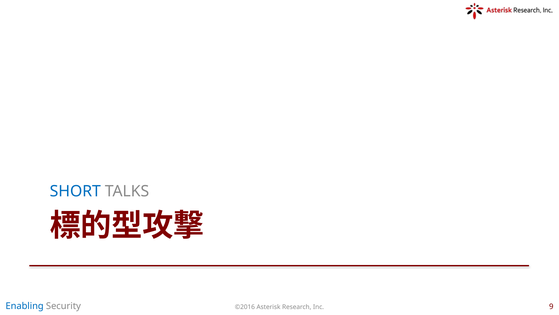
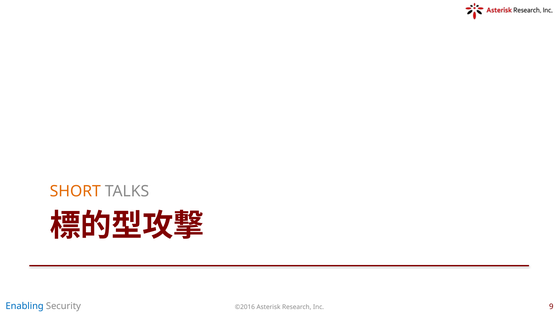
SHORT colour: blue -> orange
